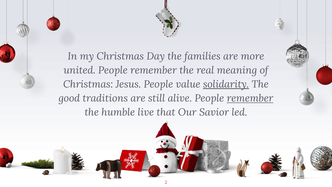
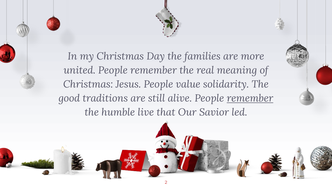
solidarity underline: present -> none
